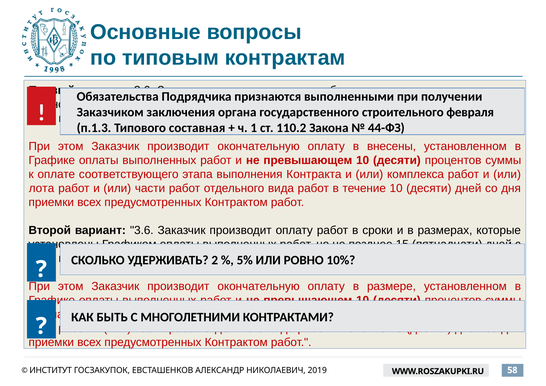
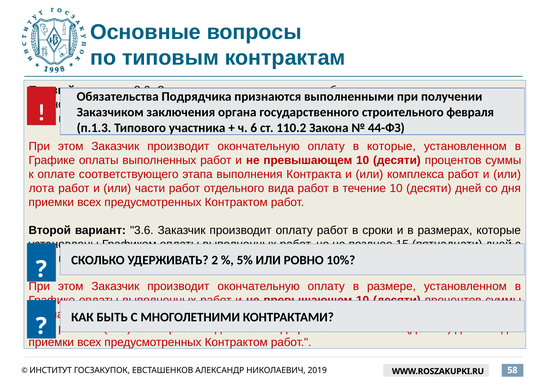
составная: составная -> участника
1: 1 -> 6
в внесены: внесены -> которые
